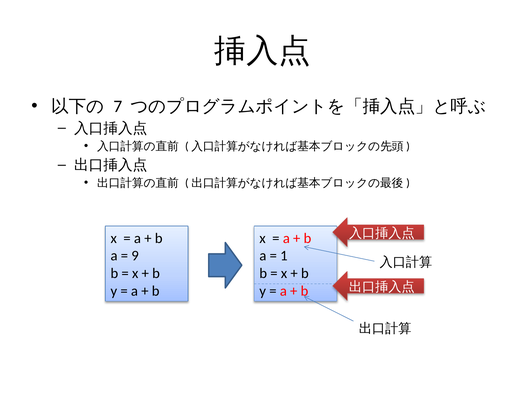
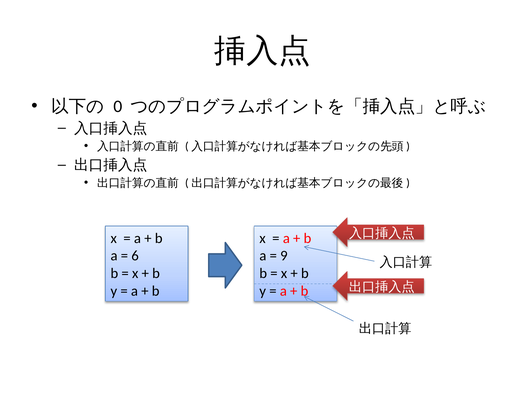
7: 7 -> 0
9: 9 -> 6
1: 1 -> 9
